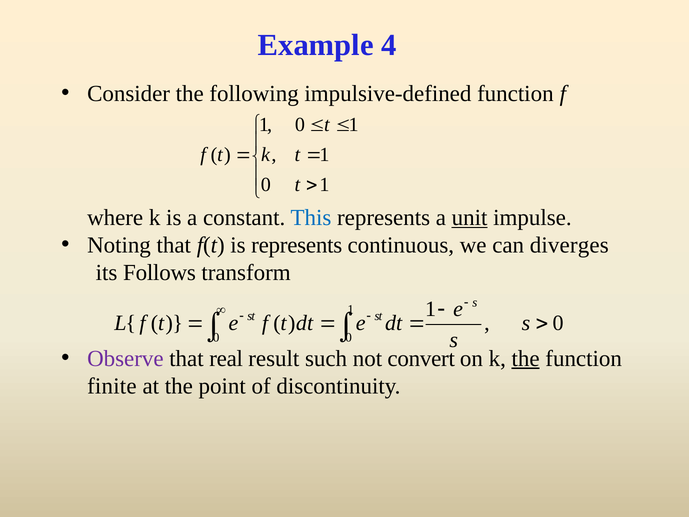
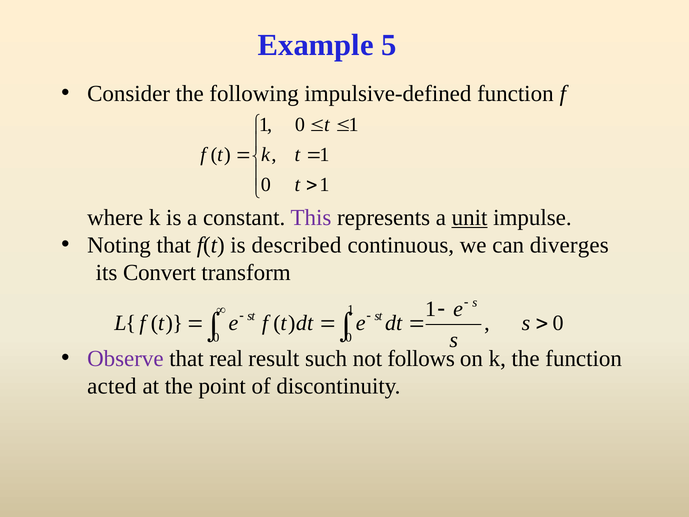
4: 4 -> 5
This colour: blue -> purple
is represents: represents -> described
Follows: Follows -> Convert
convert: convert -> follows
the at (526, 358) underline: present -> none
finite: finite -> acted
